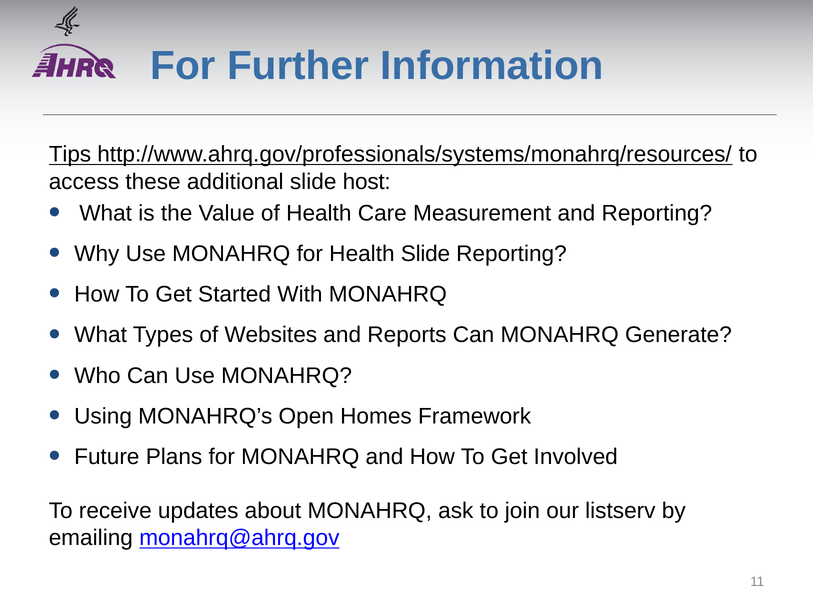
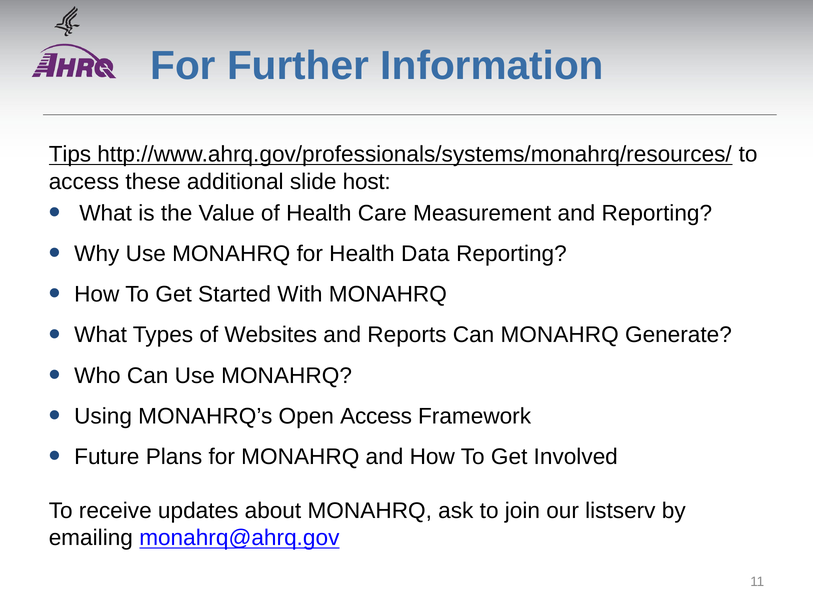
Health Slide: Slide -> Data
Open Homes: Homes -> Access
